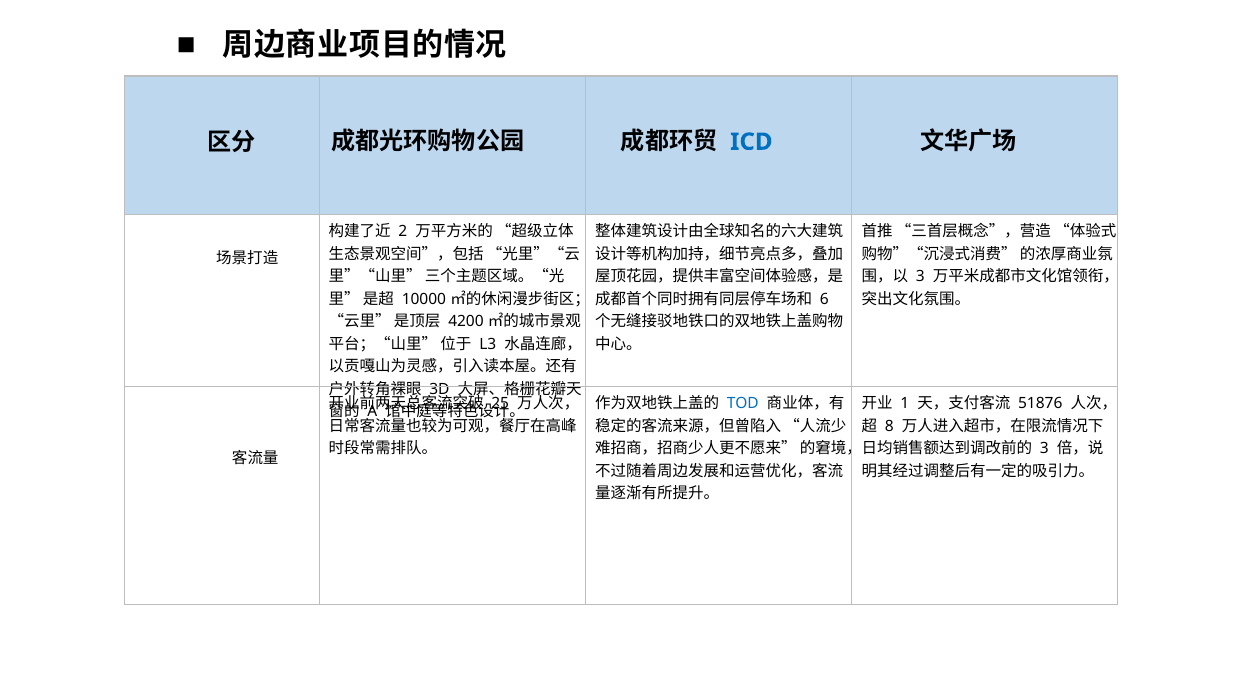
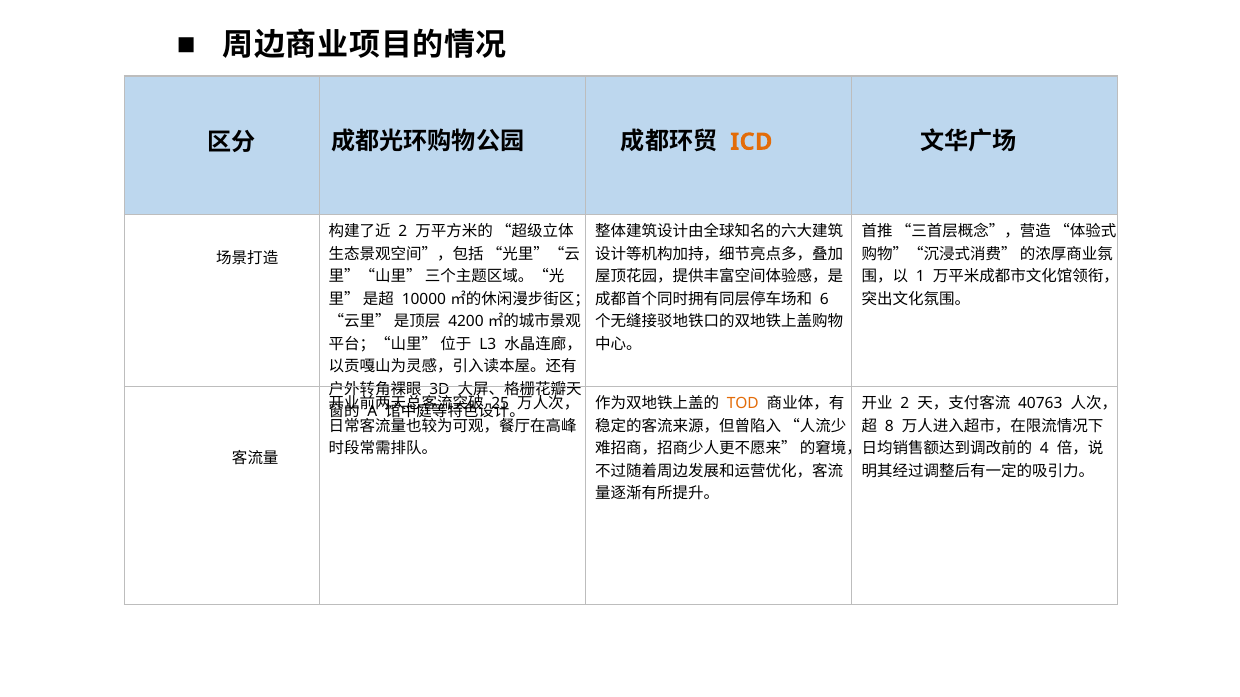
ICD colour: blue -> orange
3 at (920, 277): 3 -> 1
TOD colour: blue -> orange
1 at (905, 404): 1 -> 2
51876: 51876 -> 40763
3 at (1044, 449): 3 -> 4
